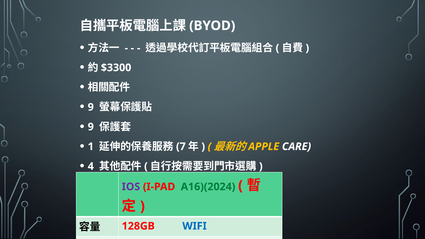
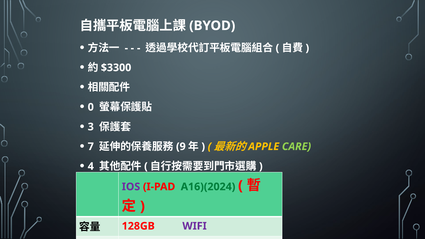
9 at (91, 107): 9 -> 0
9 at (91, 127): 9 -> 3
1: 1 -> 7
7: 7 -> 9
CARE colour: white -> light green
WIFI colour: blue -> purple
